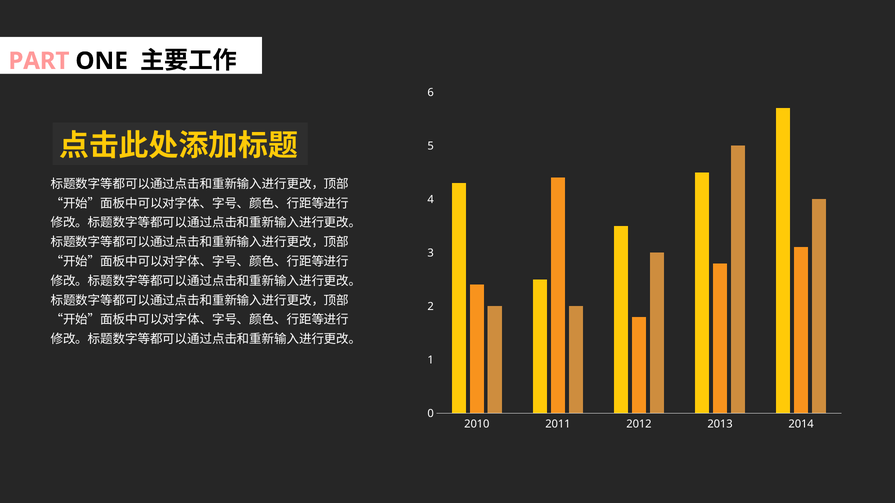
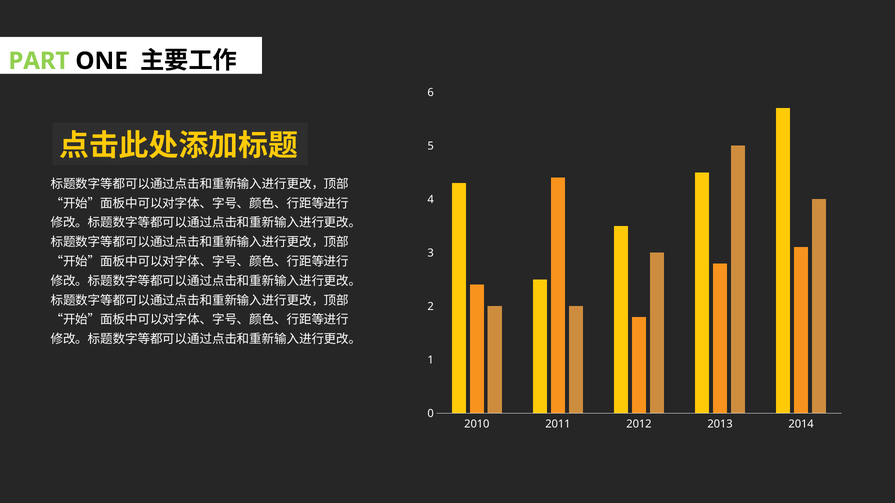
PART colour: pink -> light green
